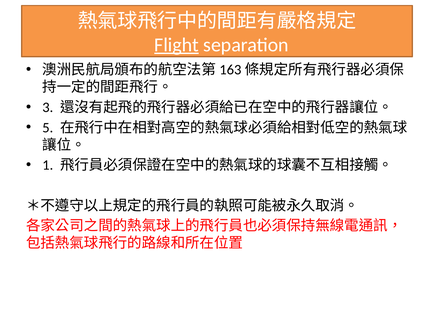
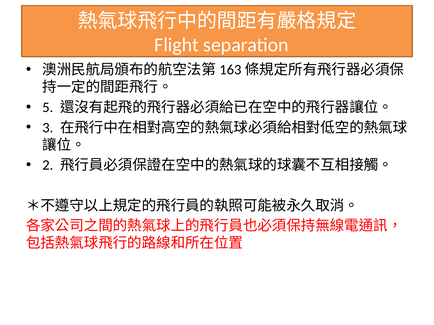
Flight underline: present -> none
3: 3 -> 5
5: 5 -> 3
1: 1 -> 2
